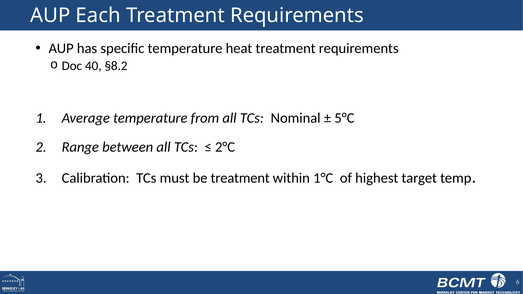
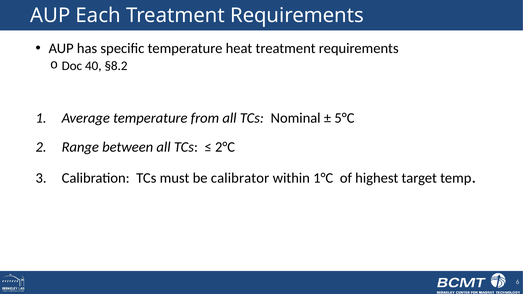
be treatment: treatment -> calibrator
